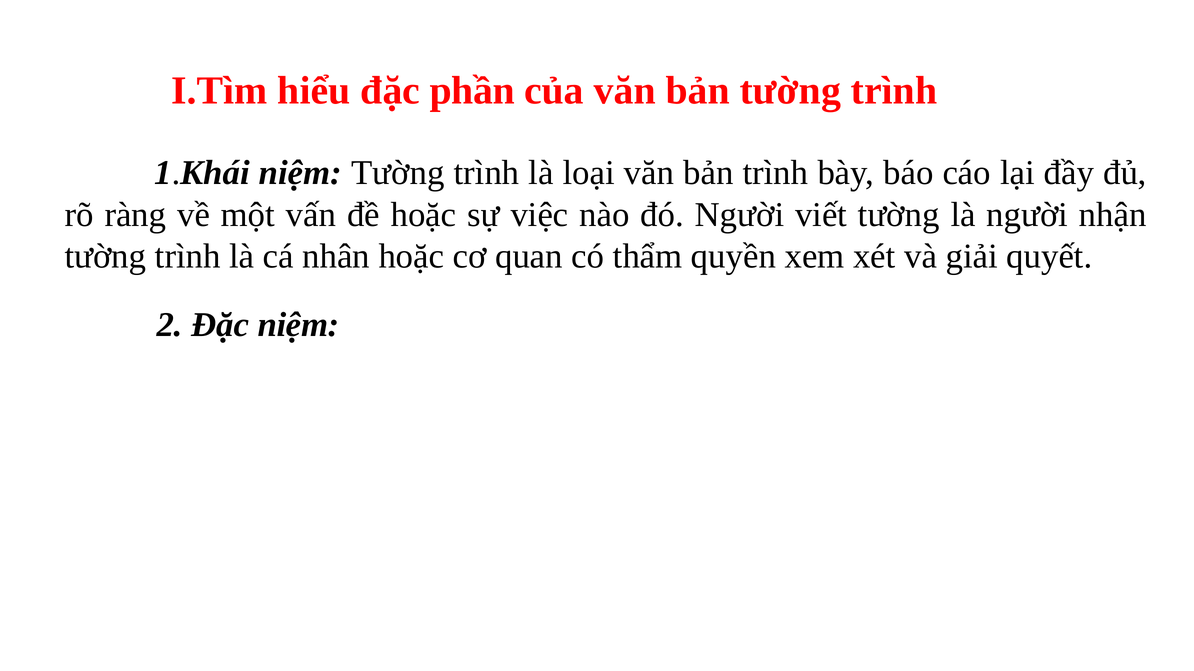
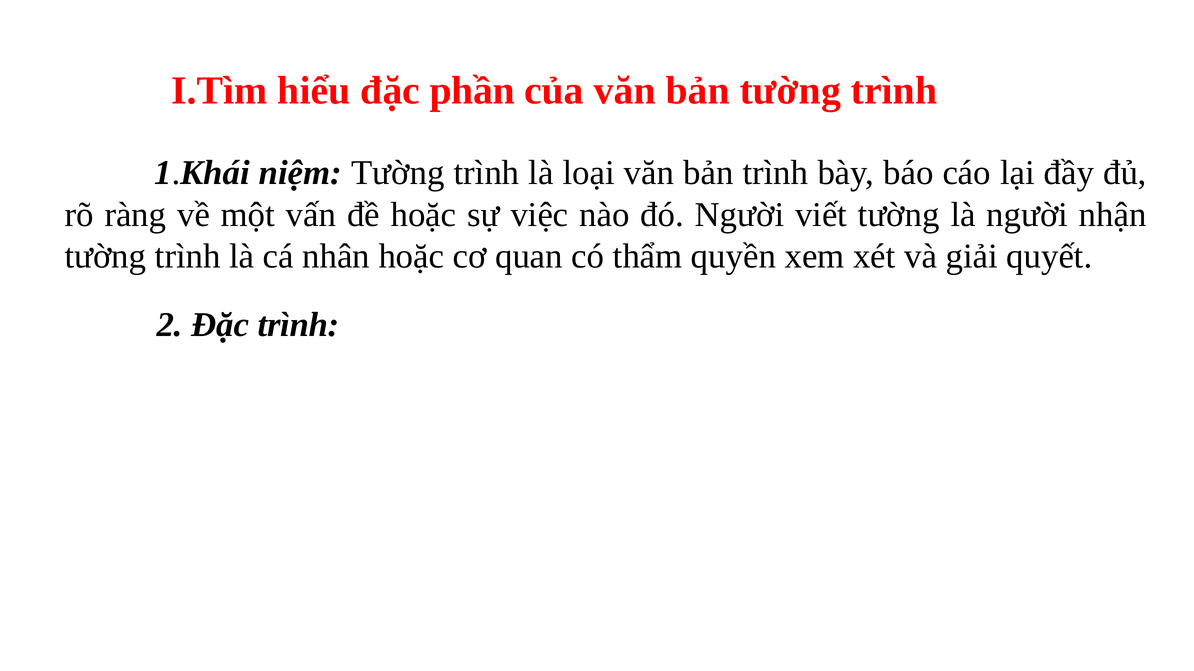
Đặc niệm: niệm -> trình
